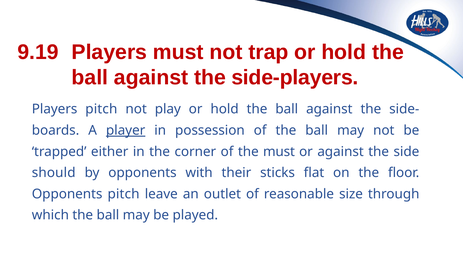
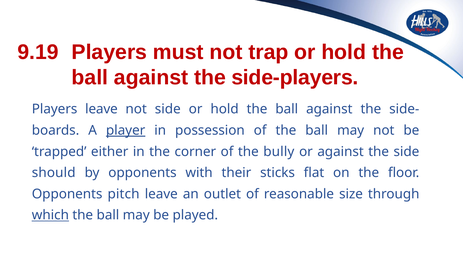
Players pitch: pitch -> leave
not play: play -> side
the must: must -> bully
which underline: none -> present
